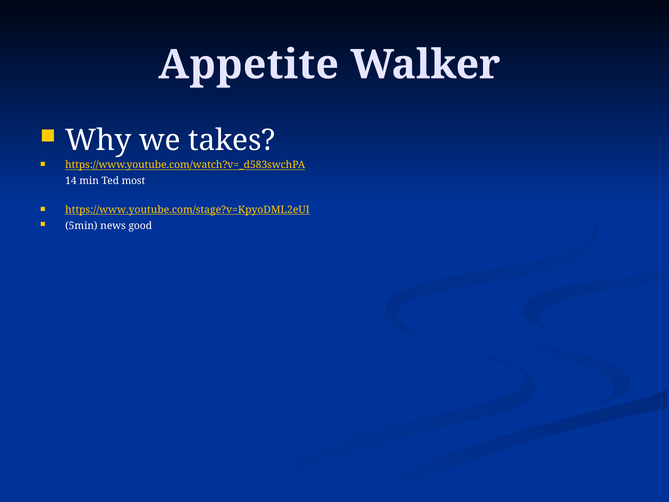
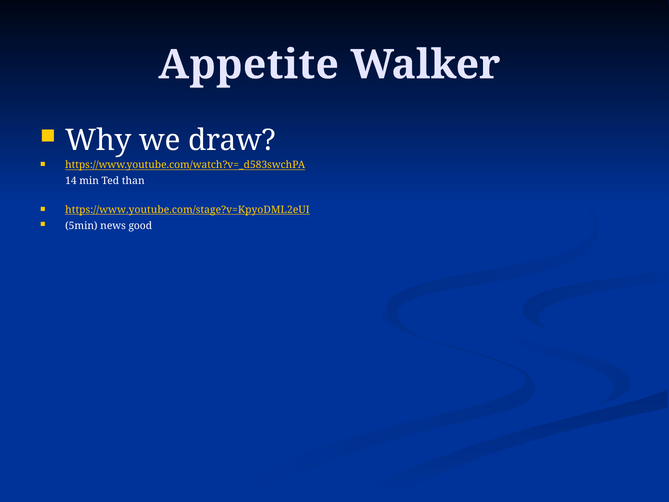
takes: takes -> draw
most: most -> than
